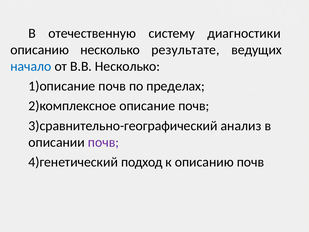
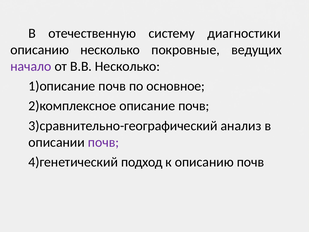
результате: результате -> покровные
начало colour: blue -> purple
пределах: пределах -> основное
